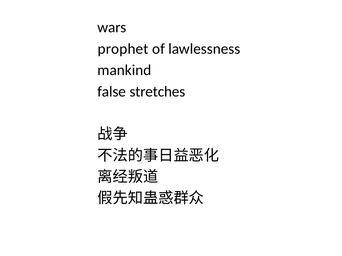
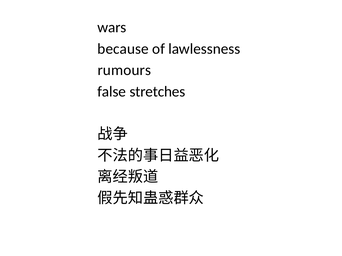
prophet: prophet -> because
mankind: mankind -> rumours
